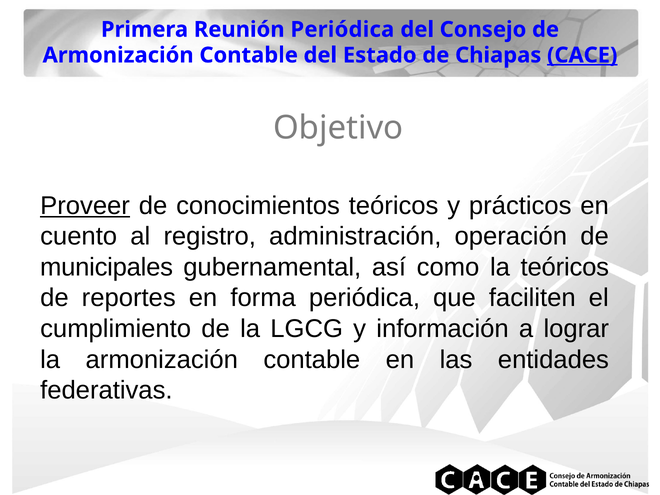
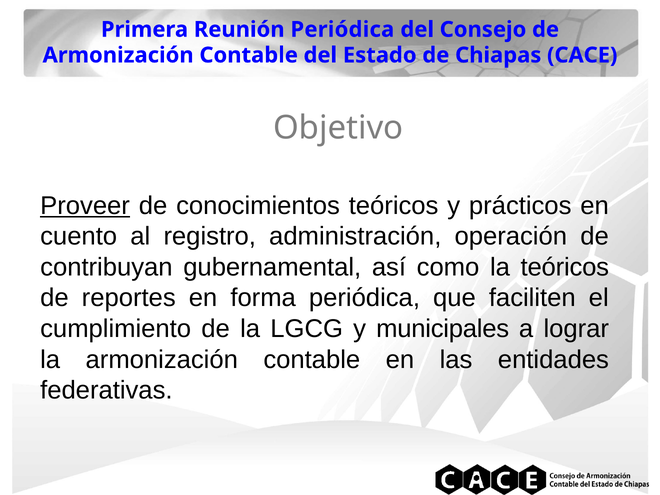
CACE underline: present -> none
municipales: municipales -> contribuyan
información: información -> municipales
